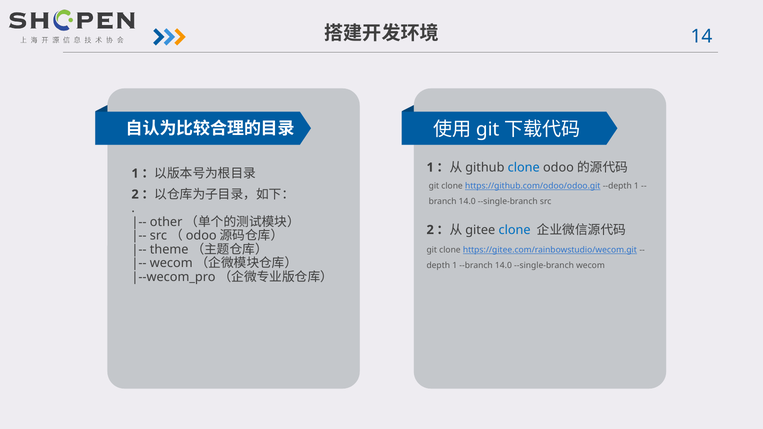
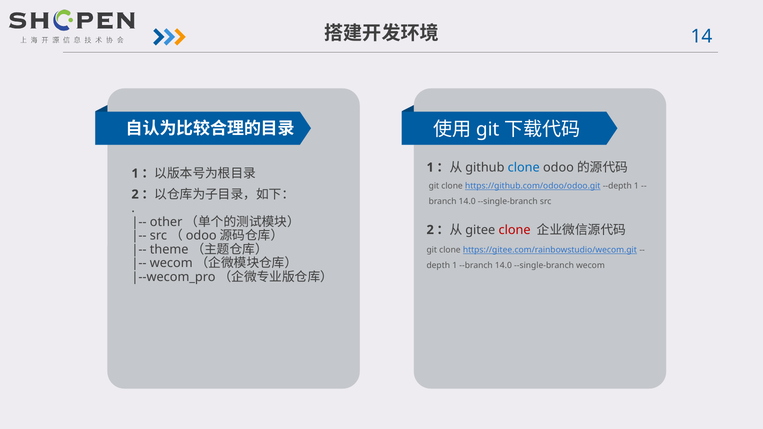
clone at (515, 230) colour: blue -> red
